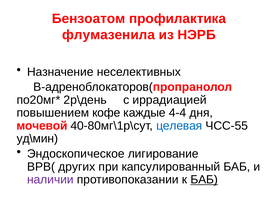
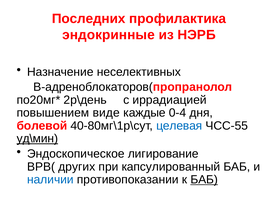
Бензоатом: Бензоатом -> Последних
флумазенила: флумазенила -> эндокринные
кофе: кофе -> виде
4-4: 4-4 -> 0-4
мочевой: мочевой -> болевой
уд\мин underline: none -> present
наличии colour: purple -> blue
